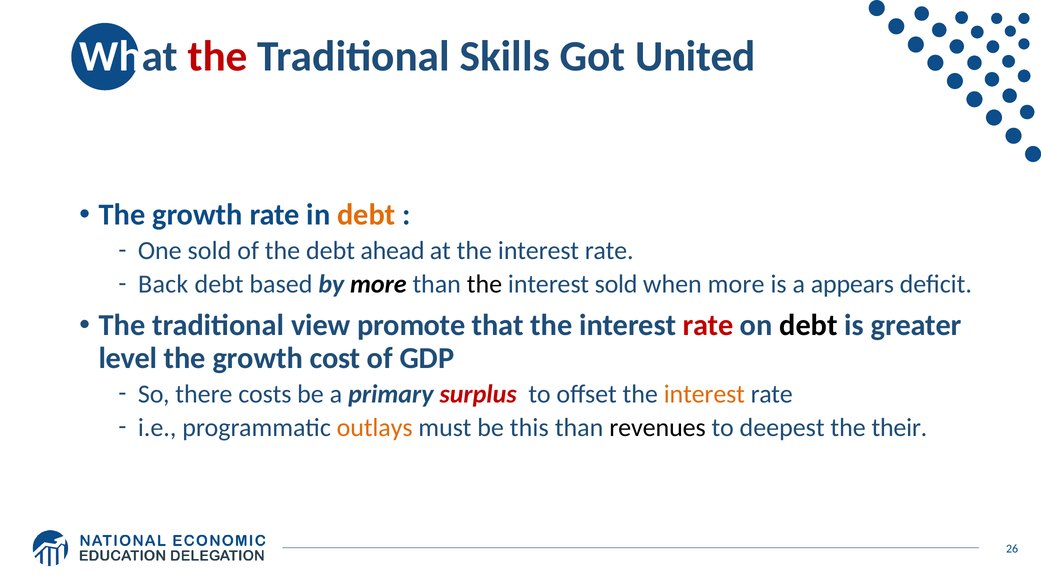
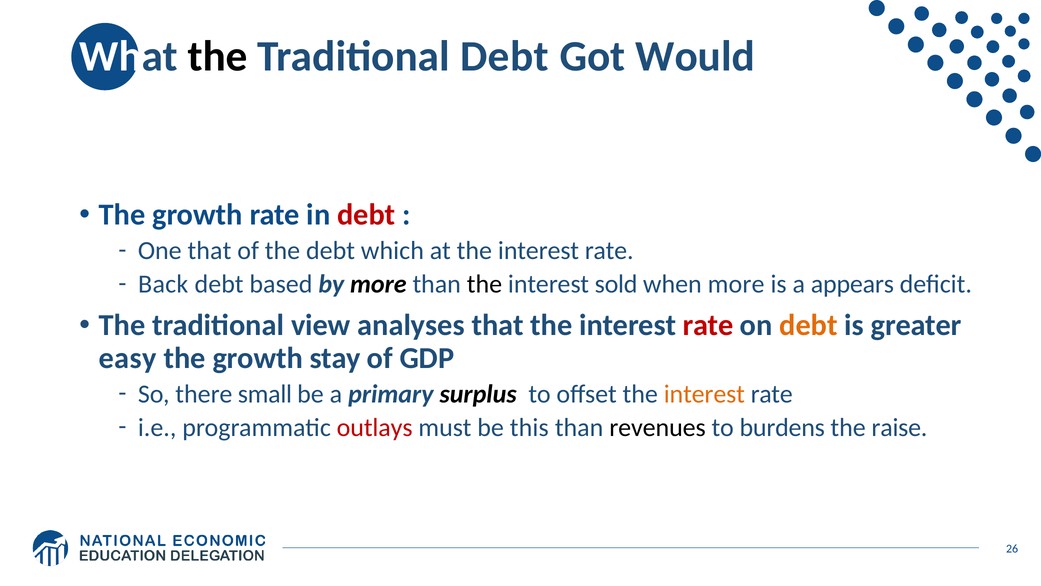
the at (218, 56) colour: red -> black
Traditional Skills: Skills -> Debt
United: United -> Would
debt at (366, 214) colour: orange -> red
One sold: sold -> that
ahead: ahead -> which
promote: promote -> analyses
debt at (808, 325) colour: black -> orange
level: level -> easy
cost: cost -> stay
costs: costs -> small
surplus colour: red -> black
outlays colour: orange -> red
deepest: deepest -> burdens
their: their -> raise
